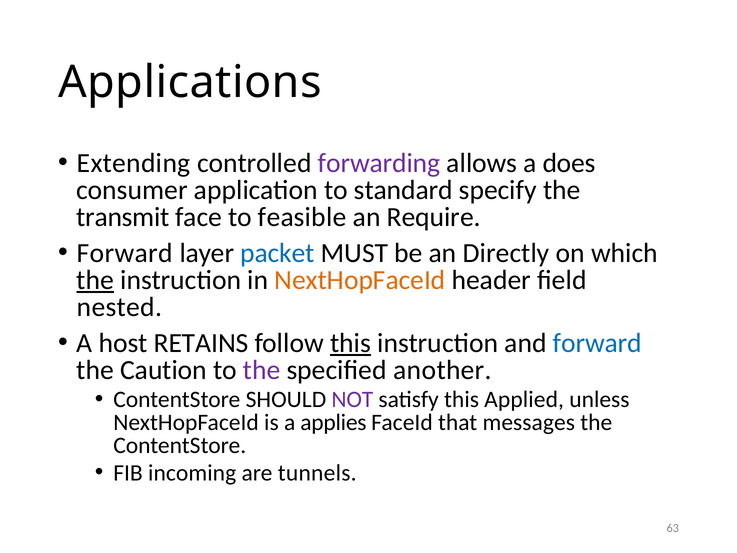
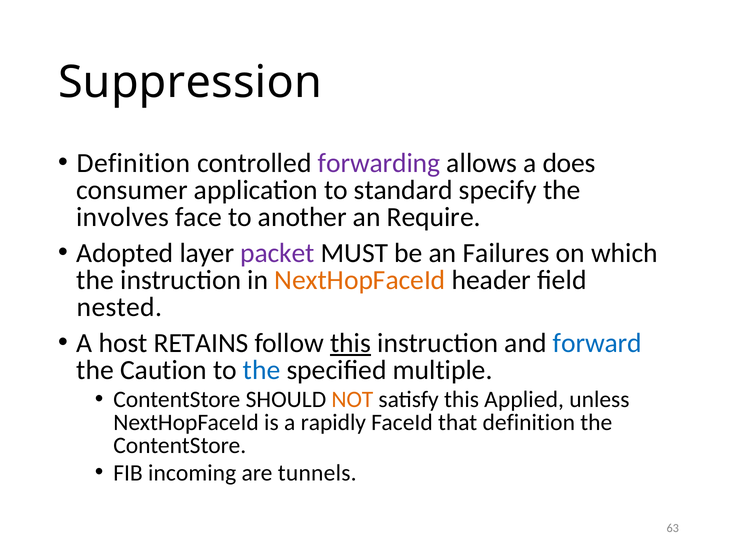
Applications: Applications -> Suppression
Extending at (134, 163): Extending -> Definition
transmit: transmit -> involves
feasible: feasible -> another
Forward at (125, 253): Forward -> Adopted
packet colour: blue -> purple
Directly: Directly -> Failures
the at (95, 280) underline: present -> none
the at (262, 370) colour: purple -> blue
another: another -> multiple
NOT colour: purple -> orange
applies: applies -> rapidly
that messages: messages -> definition
